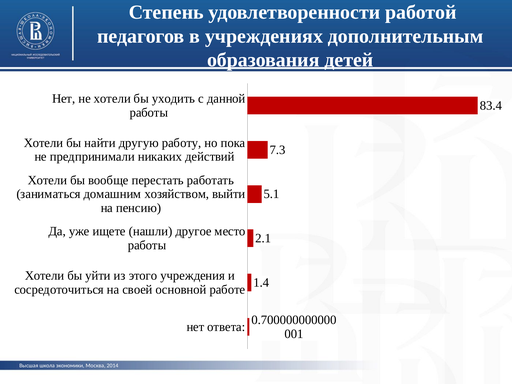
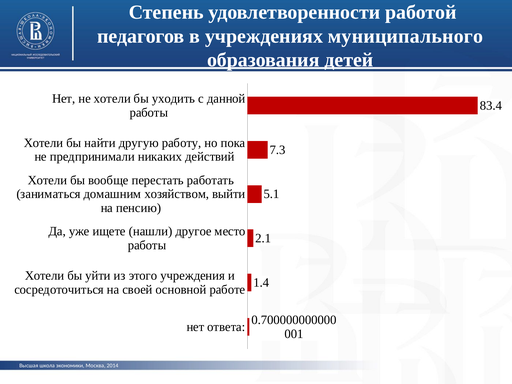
дополнительным: дополнительным -> муниципального
